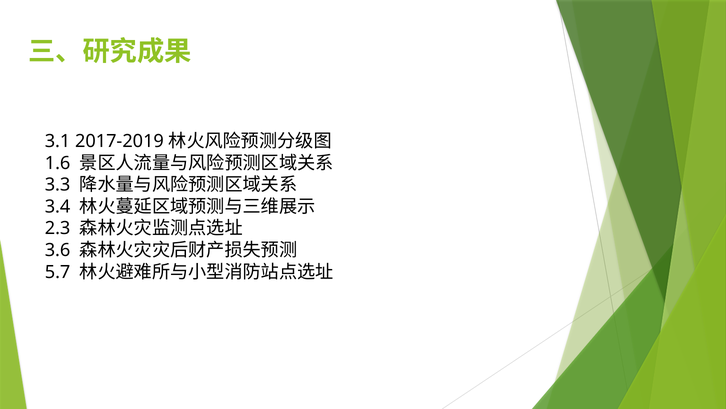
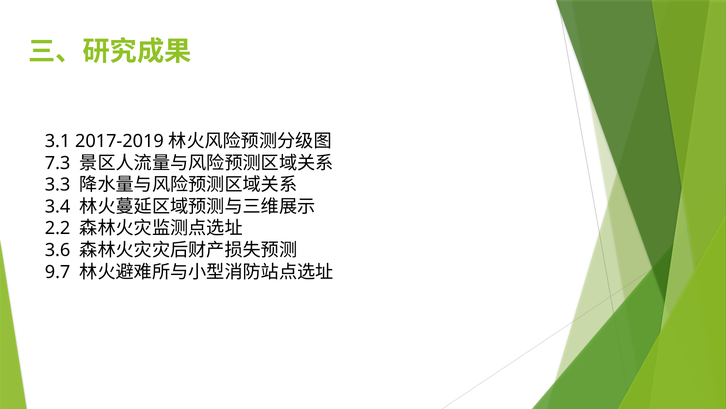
1.6: 1.6 -> 7.3
2.3: 2.3 -> 2.2
5.7: 5.7 -> 9.7
